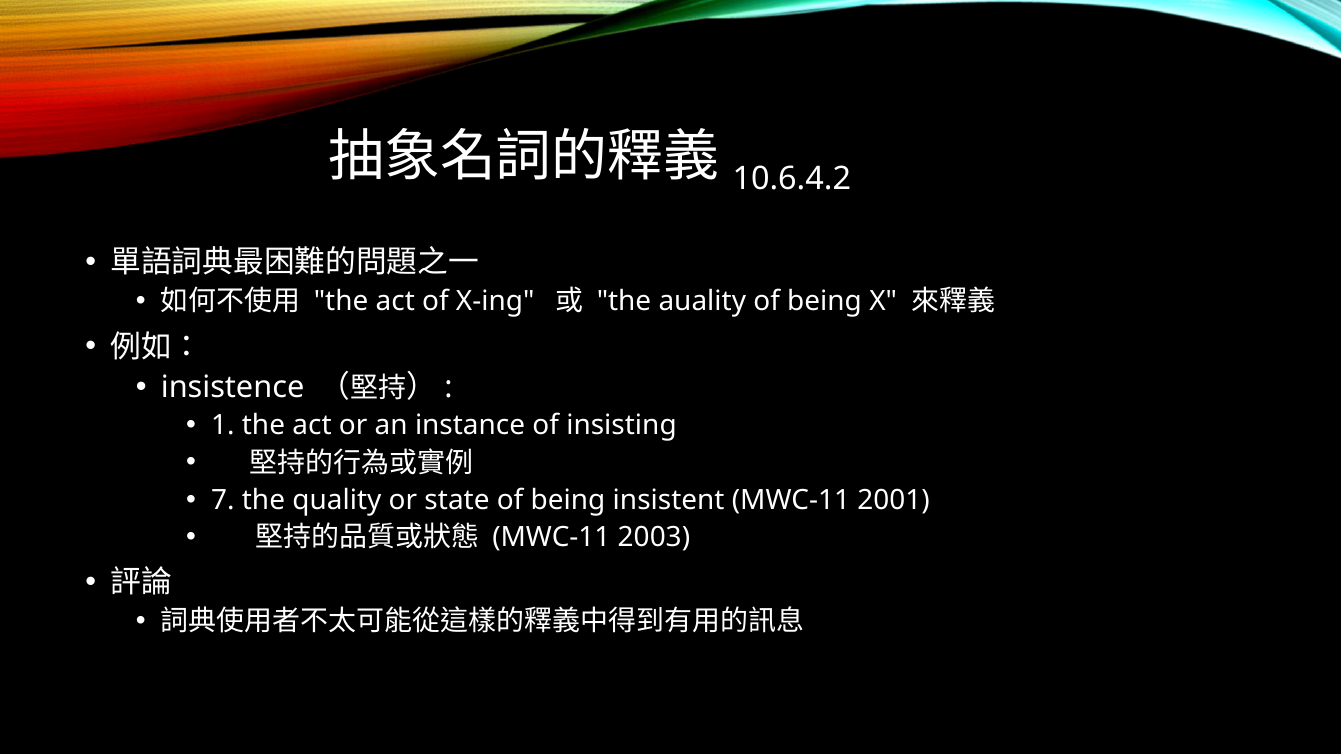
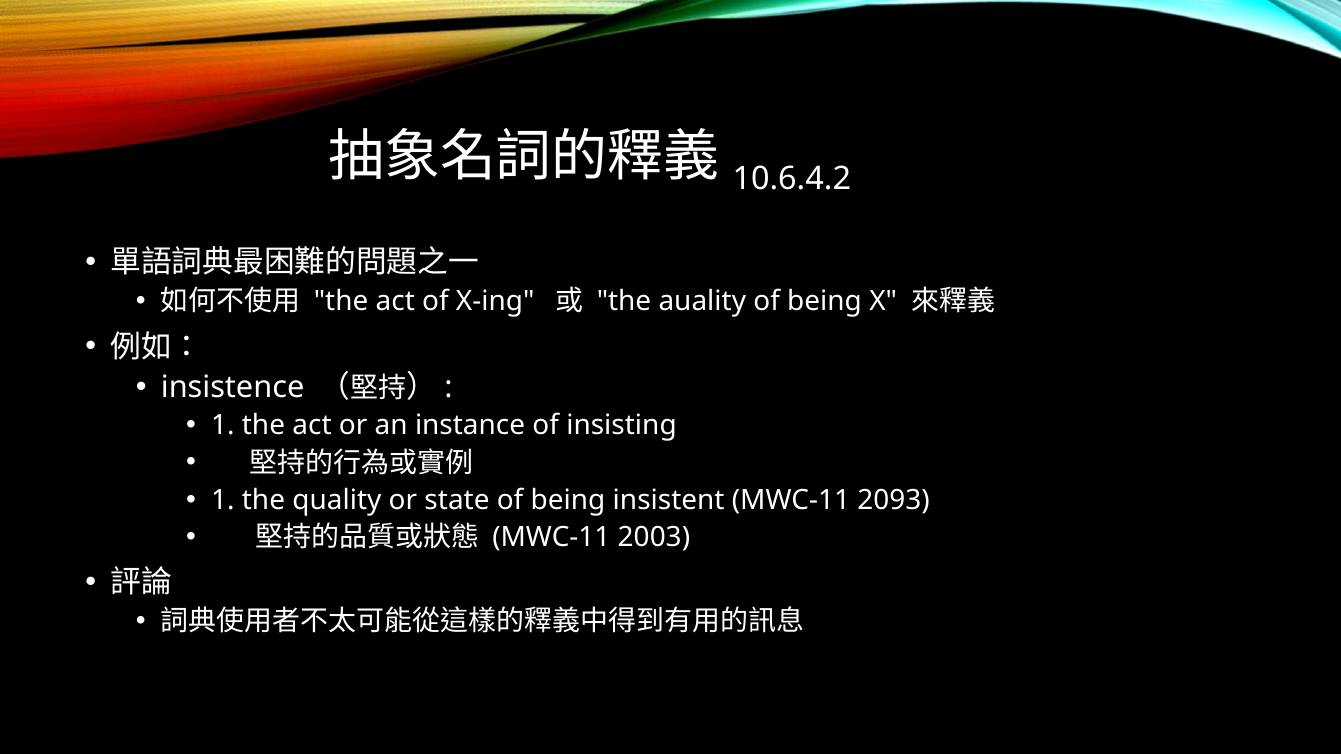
7 at (223, 500): 7 -> 1
2001: 2001 -> 2093
